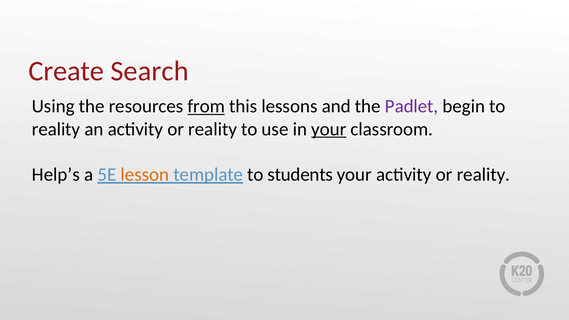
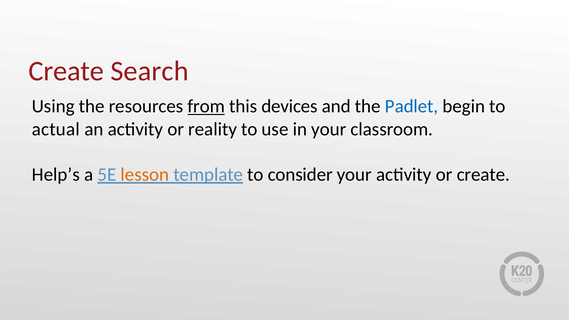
lessons: lessons -> devices
Padlet colour: purple -> blue
reality at (56, 129): reality -> actual
your at (329, 129) underline: present -> none
students: students -> consider
your activity or reality: reality -> create
